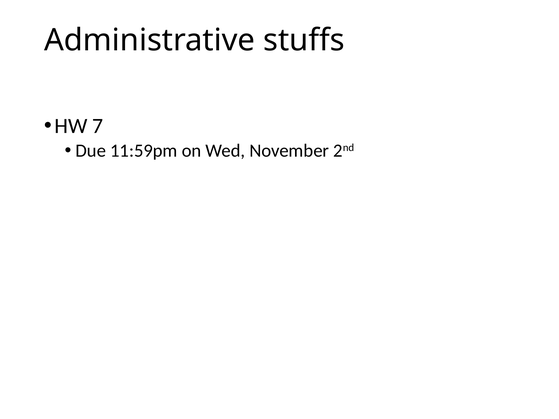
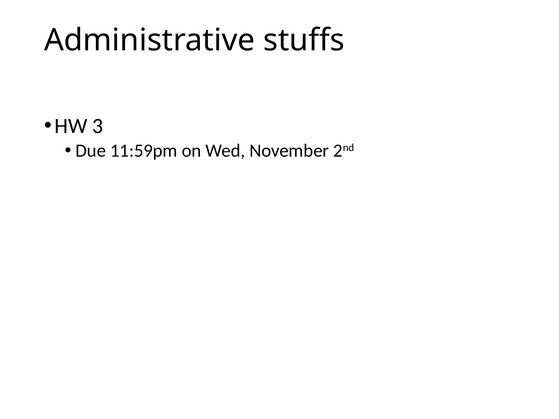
7: 7 -> 3
